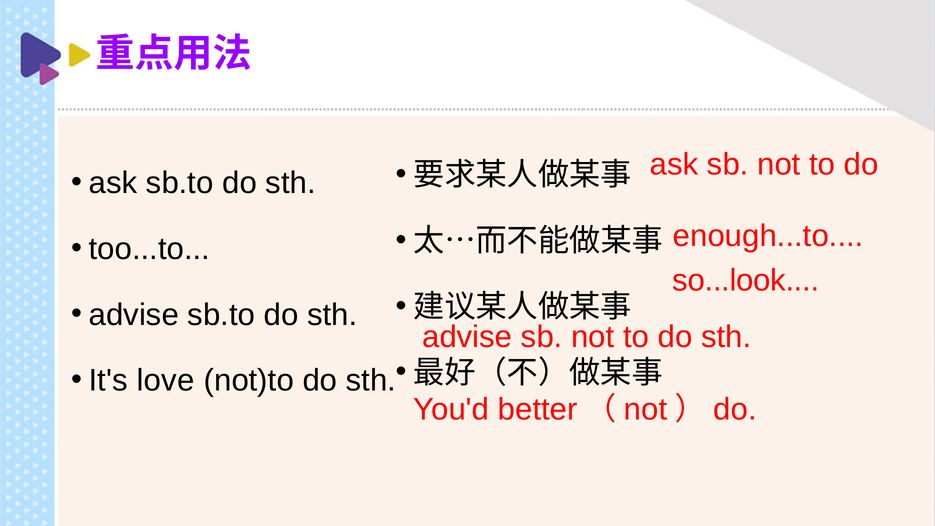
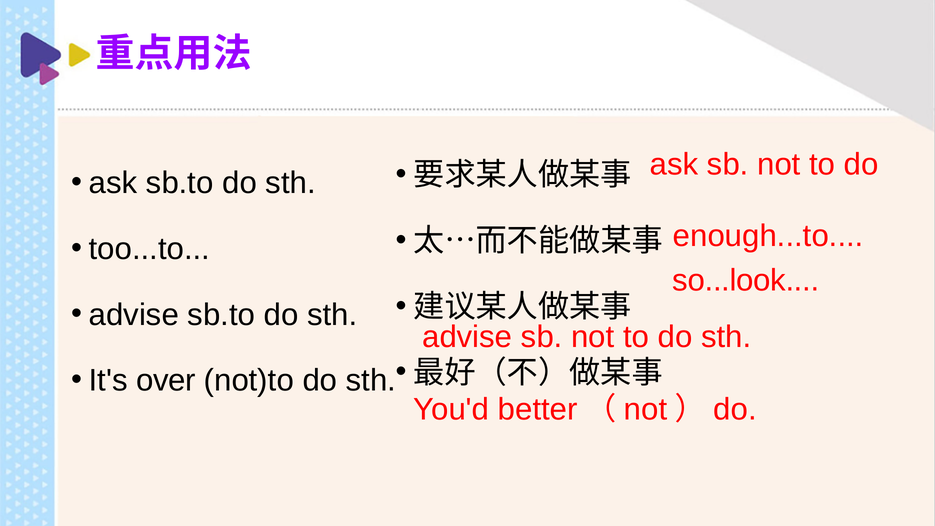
love: love -> over
